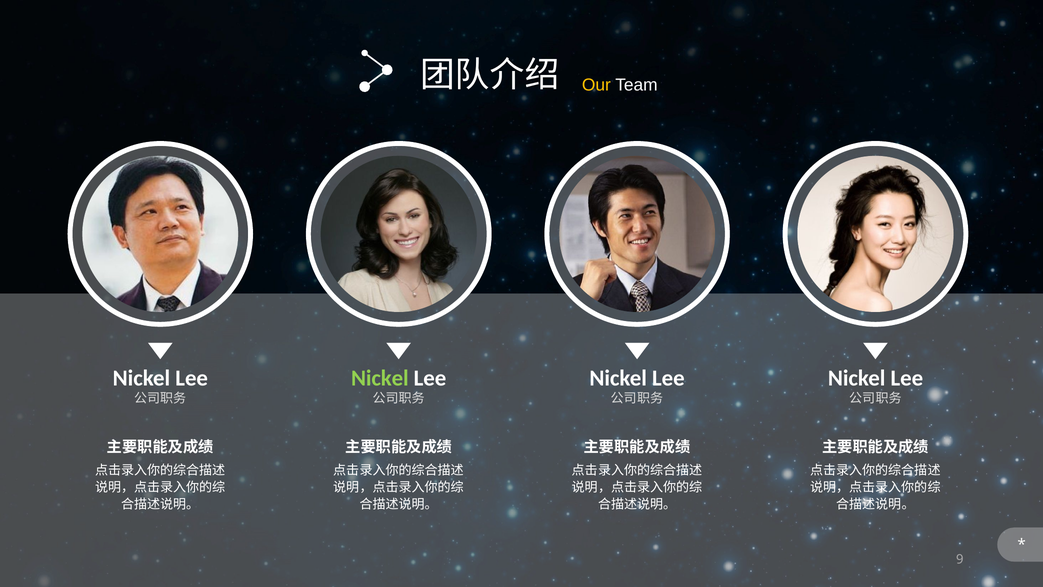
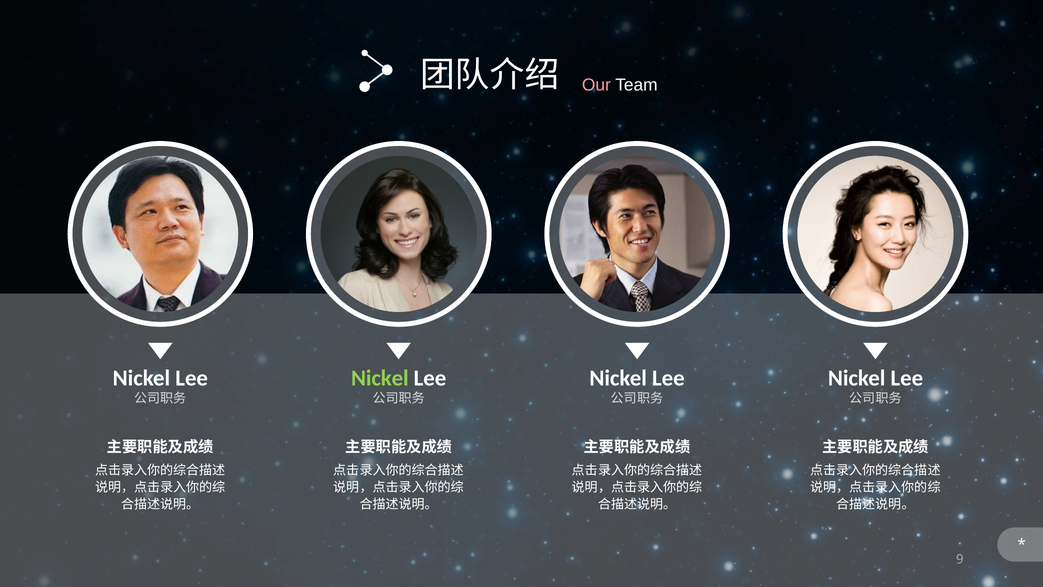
Our colour: yellow -> pink
